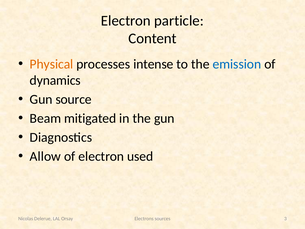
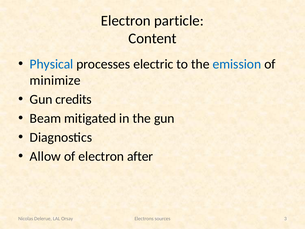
Physical colour: orange -> blue
intense: intense -> electric
dynamics: dynamics -> minimize
source: source -> credits
used: used -> after
